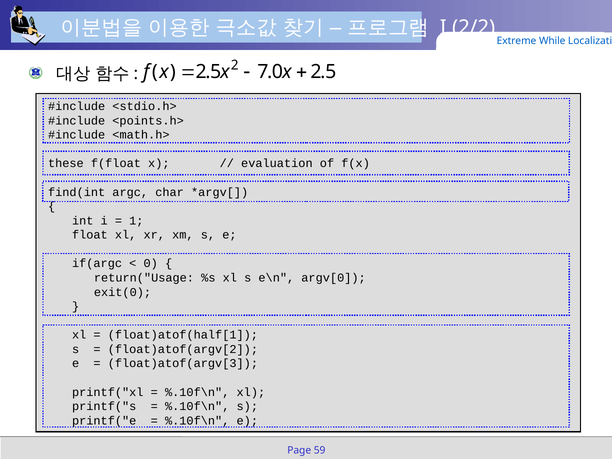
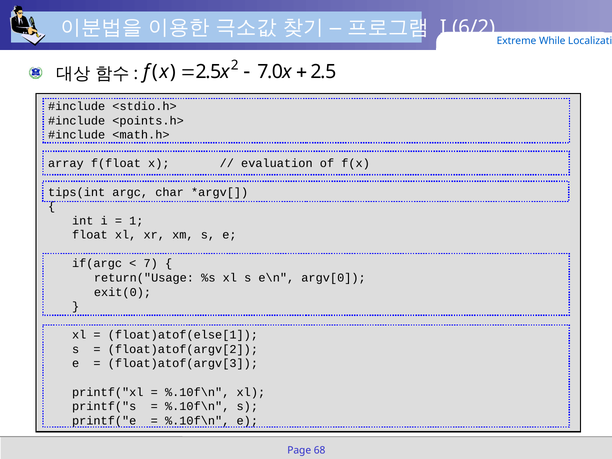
2/2: 2/2 -> 6/2
these: these -> array
find(int: find(int -> tips(int
0: 0 -> 7
float)atof(half[1: float)atof(half[1 -> float)atof(else[1
59: 59 -> 68
